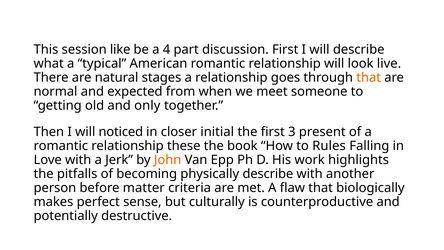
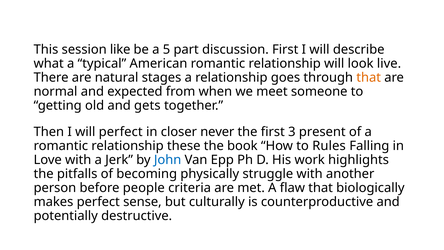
4: 4 -> 5
only: only -> gets
will noticed: noticed -> perfect
initial: initial -> never
John colour: orange -> blue
physically describe: describe -> struggle
matter: matter -> people
